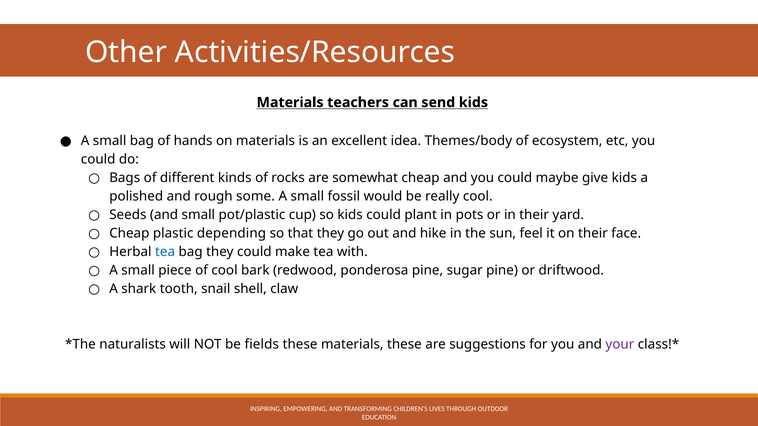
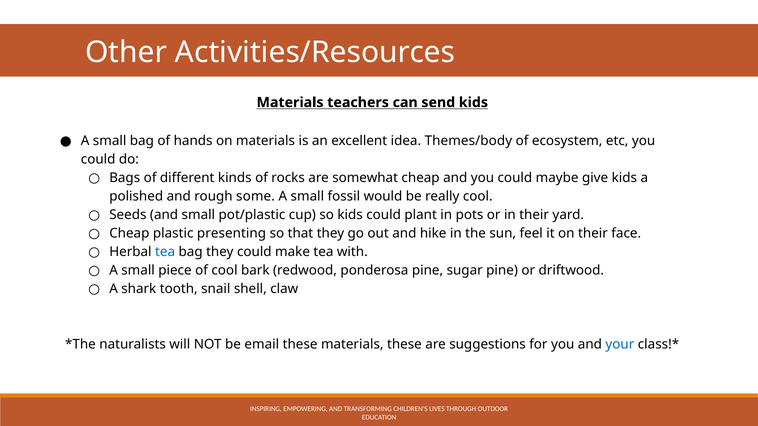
depending: depending -> presenting
fields: fields -> email
your colour: purple -> blue
